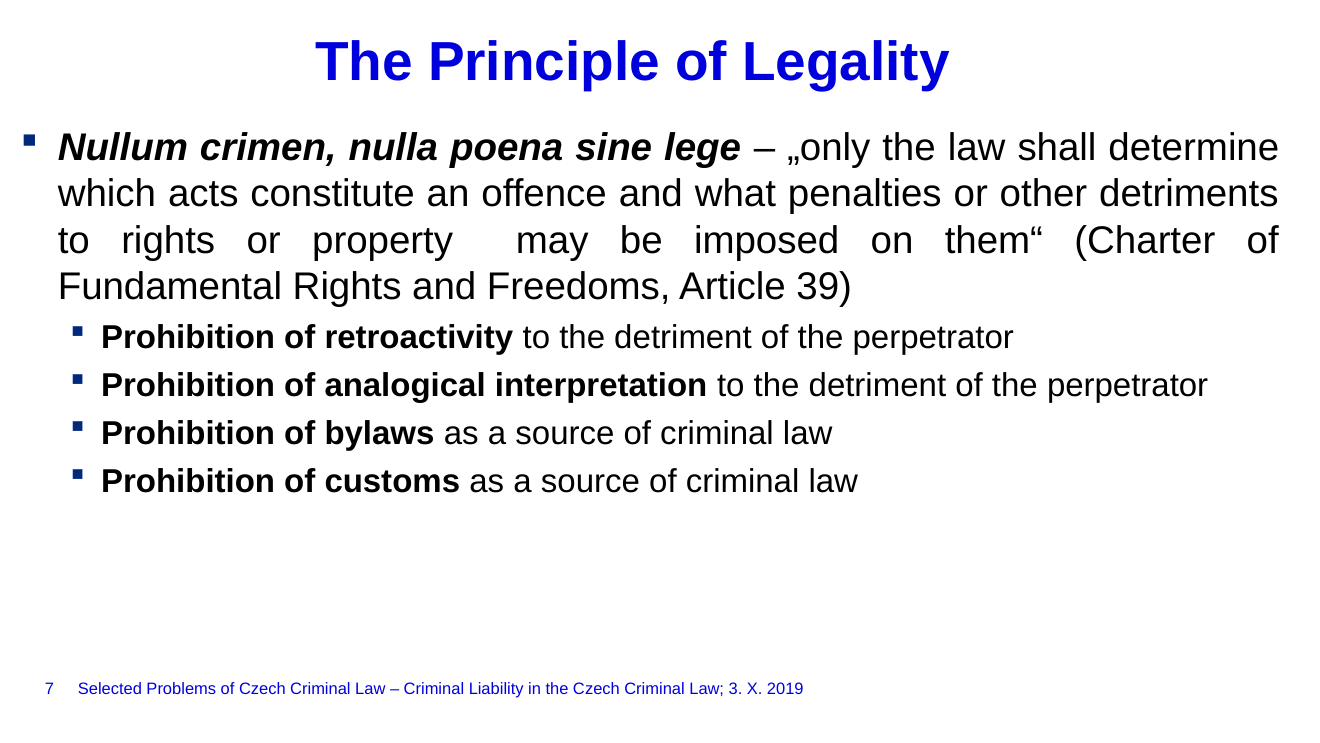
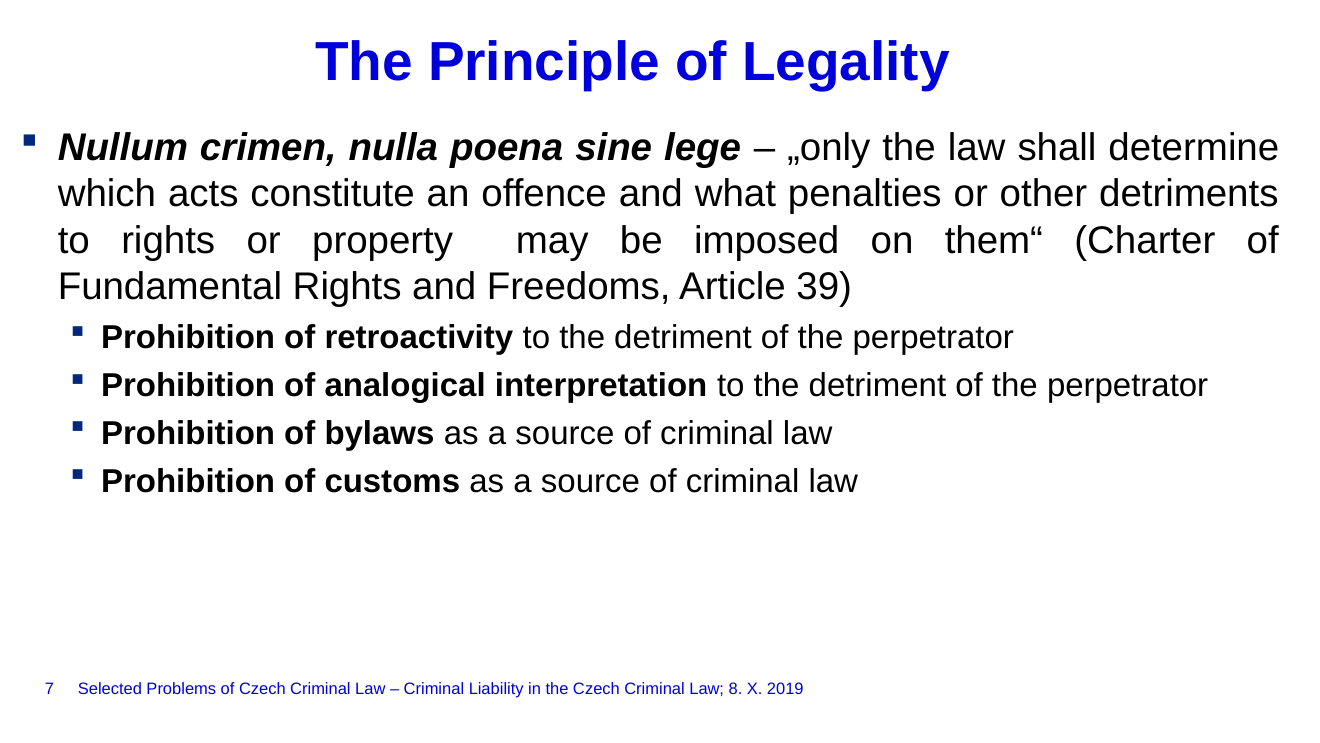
3: 3 -> 8
